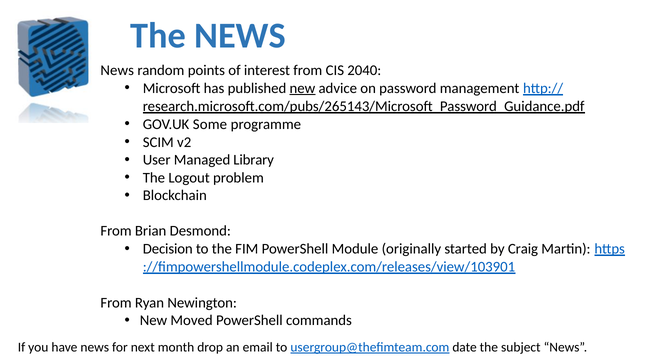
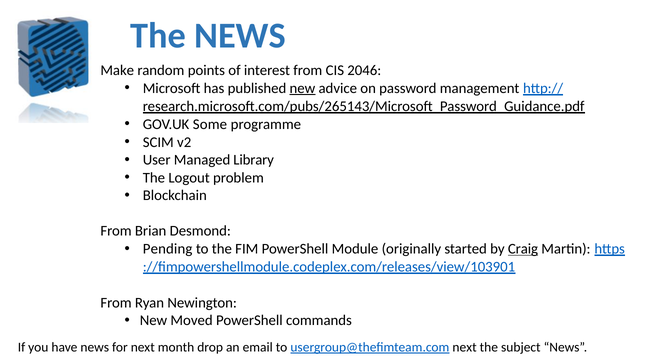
News at (117, 70): News -> Make
2040: 2040 -> 2046
Decision: Decision -> Pending
Craig underline: none -> present
usergroup@thefimteam.com date: date -> next
